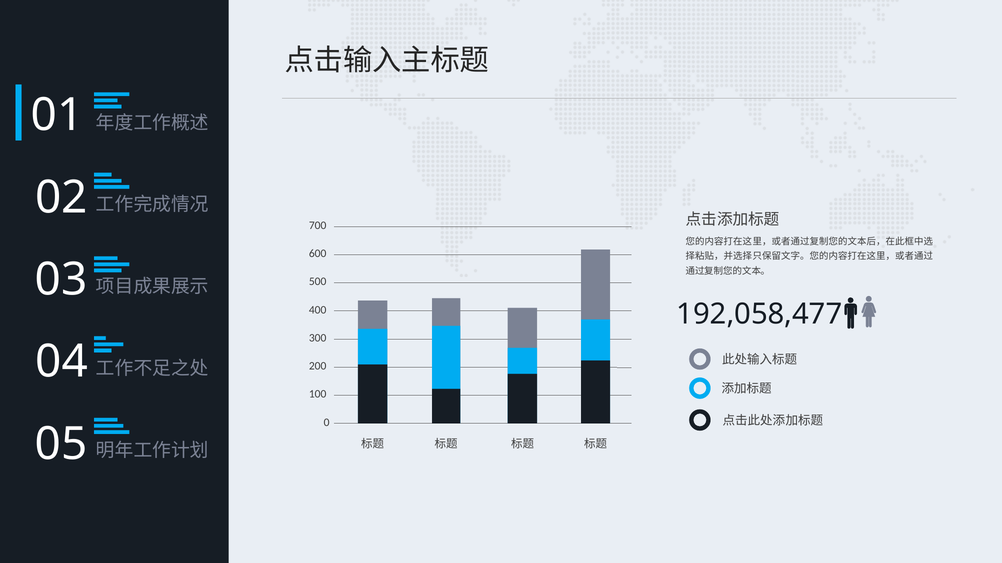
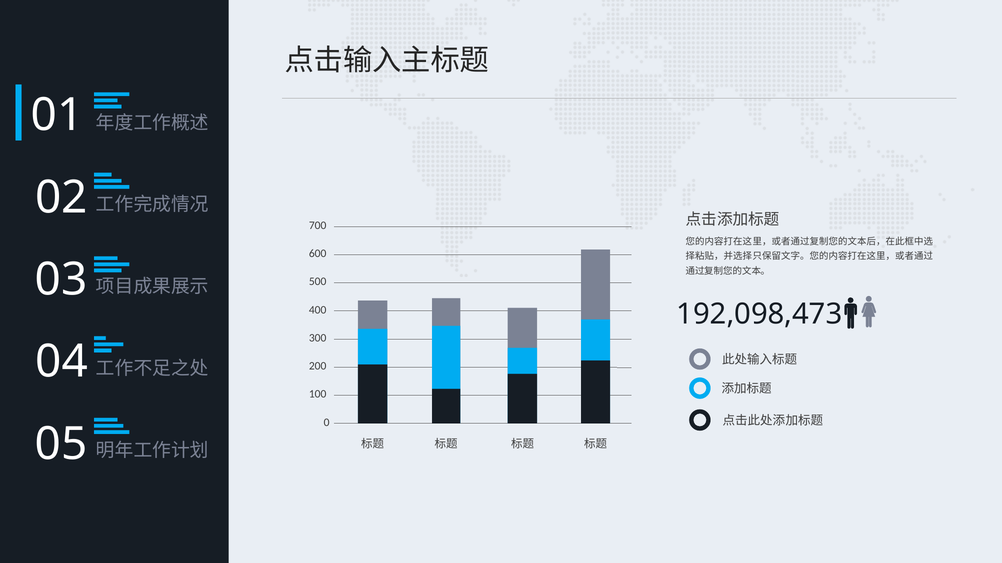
192,058,477: 192,058,477 -> 192,098,473
